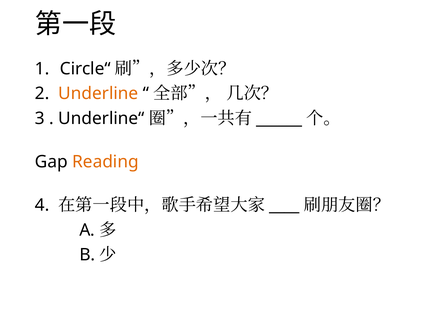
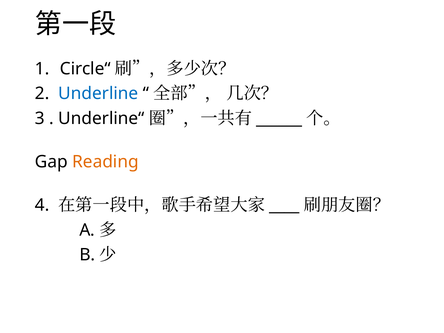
Underline colour: orange -> blue
